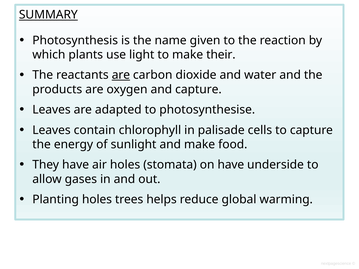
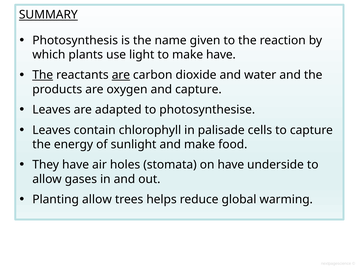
make their: their -> have
The at (43, 75) underline: none -> present
Planting holes: holes -> allow
